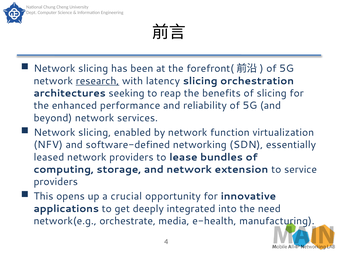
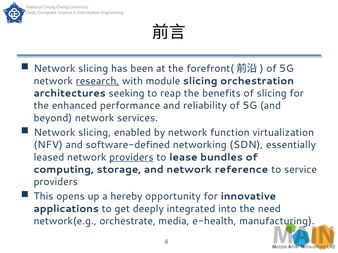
latency: latency -> module
providers at (131, 157) underline: none -> present
extension: extension -> reference
crucial: crucial -> hereby
